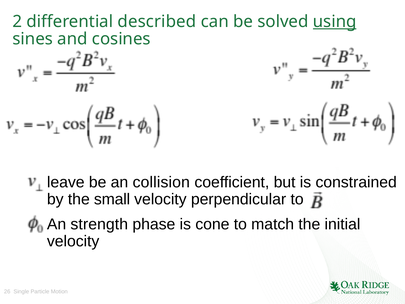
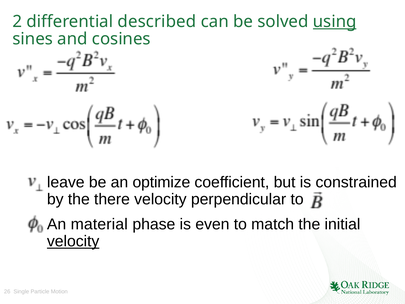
collision: collision -> optimize
small: small -> there
strength: strength -> material
cone: cone -> even
velocity at (73, 241) underline: none -> present
